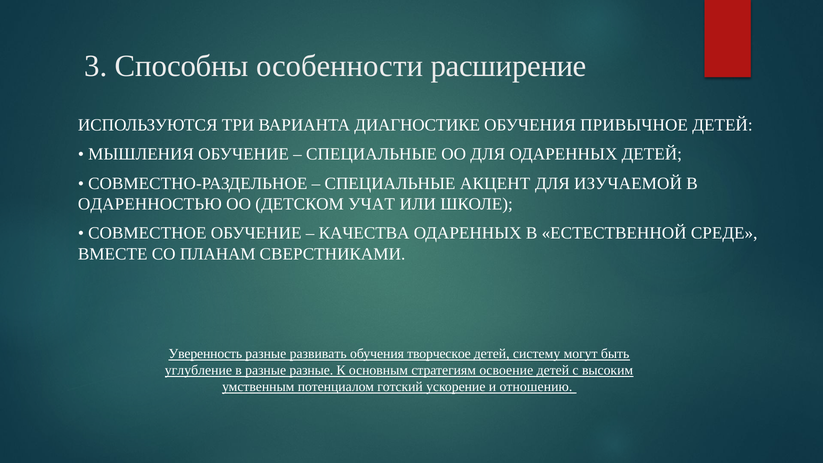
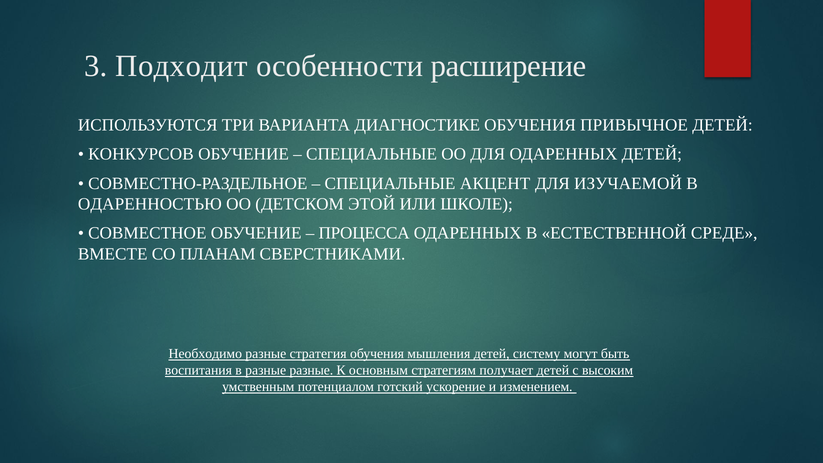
Способны: Способны -> Подходит
МЫШЛЕНИЯ: МЫШЛЕНИЯ -> КОНКУРСОВ
УЧАТ: УЧАТ -> ЭТОЙ
КАЧЕСТВА: КАЧЕСТВА -> ПРОЦЕССА
Уверенность: Уверенность -> Необходимо
развивать: развивать -> стратегия
творческое: творческое -> мышления
углубление: углубление -> воспитания
освоение: освоение -> получает
отношению: отношению -> изменением
